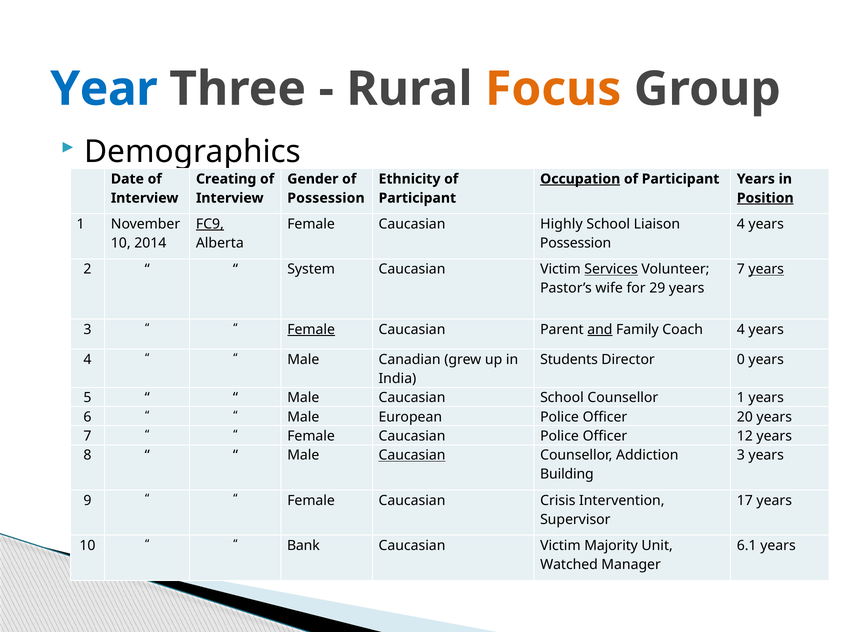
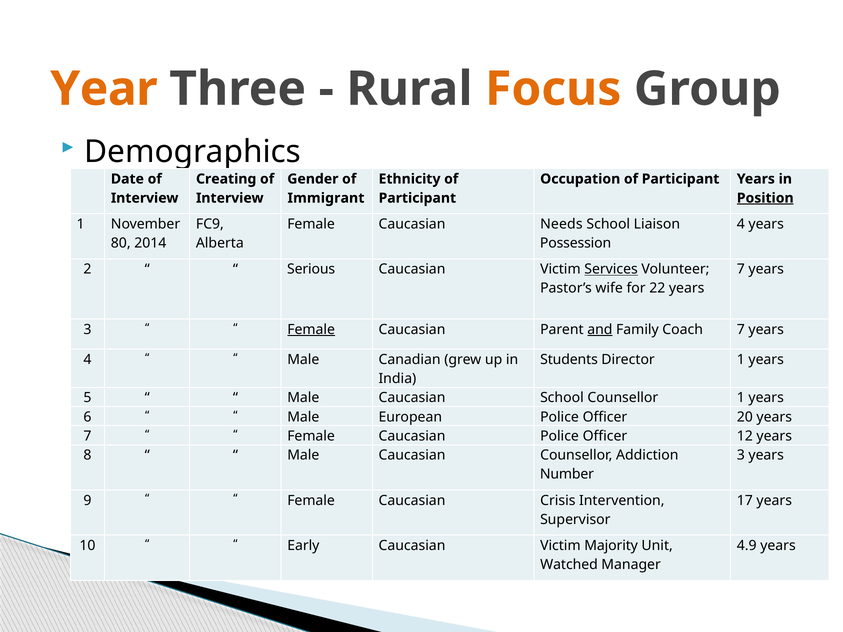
Year colour: blue -> orange
Occupation underline: present -> none
Possession at (326, 198): Possession -> Immigrant
FC9 underline: present -> none
Highly: Highly -> Needs
10 at (121, 243): 10 -> 80
System: System -> Serious
years at (766, 269) underline: present -> none
29: 29 -> 22
Coach 4: 4 -> 7
Director 0: 0 -> 1
Caucasian at (412, 455) underline: present -> none
Building: Building -> Number
Bank: Bank -> Early
6.1: 6.1 -> 4.9
